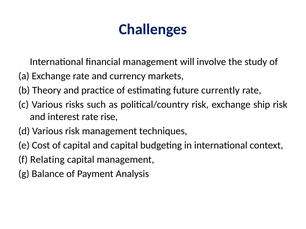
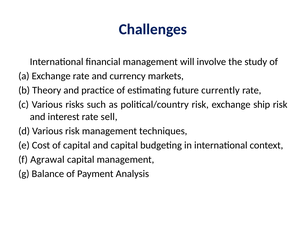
rise: rise -> sell
Relating: Relating -> Agrawal
